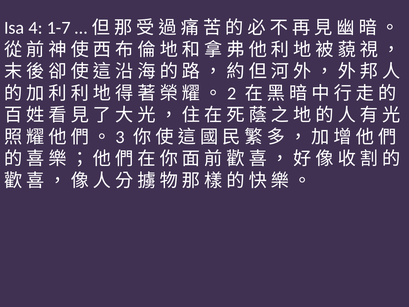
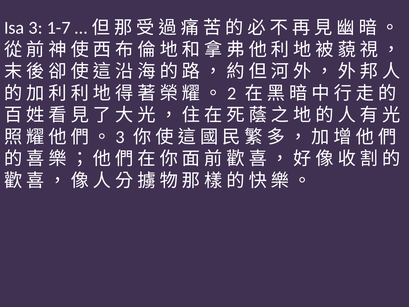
4: 4 -> 3
